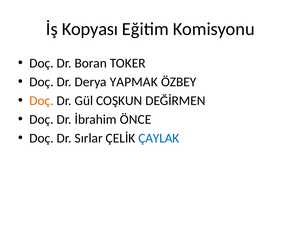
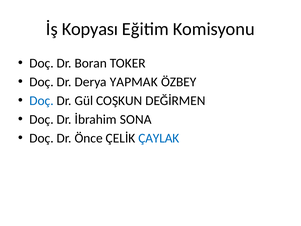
Doç at (41, 101) colour: orange -> blue
ÖNCE: ÖNCE -> SONA
Sırlar: Sırlar -> Önce
